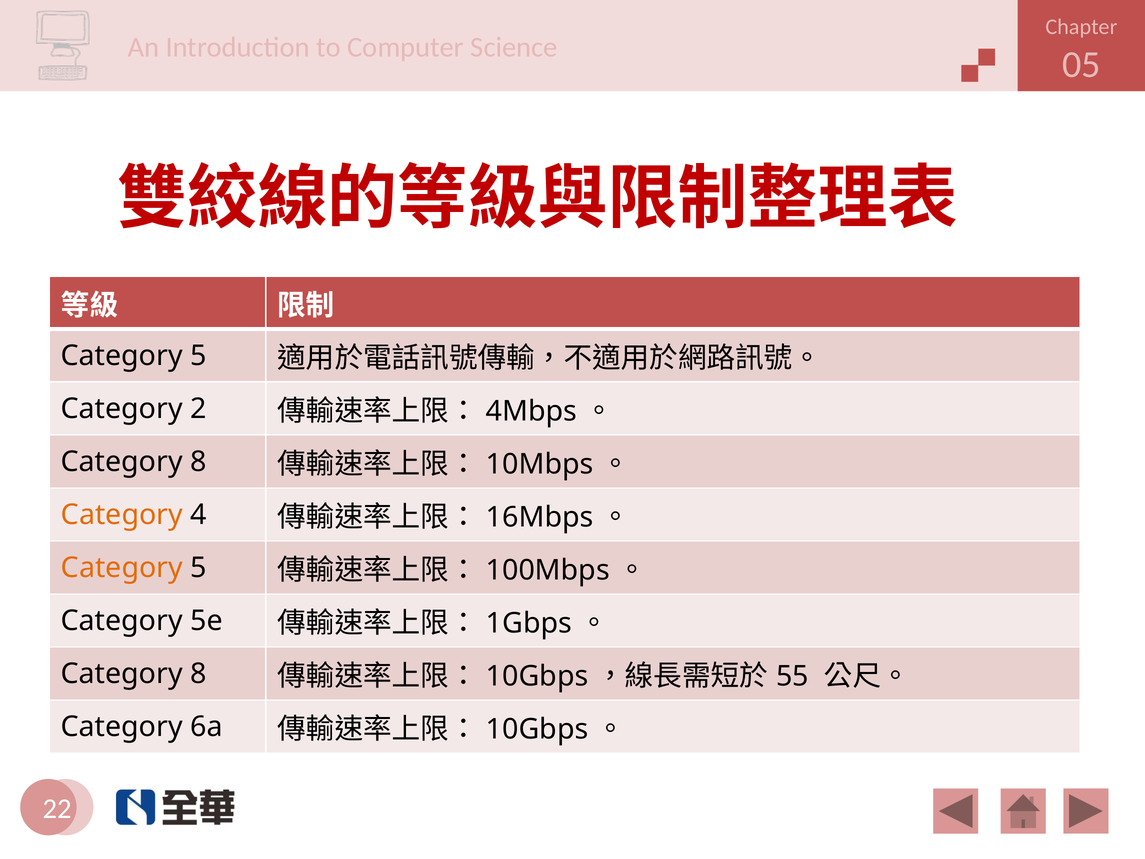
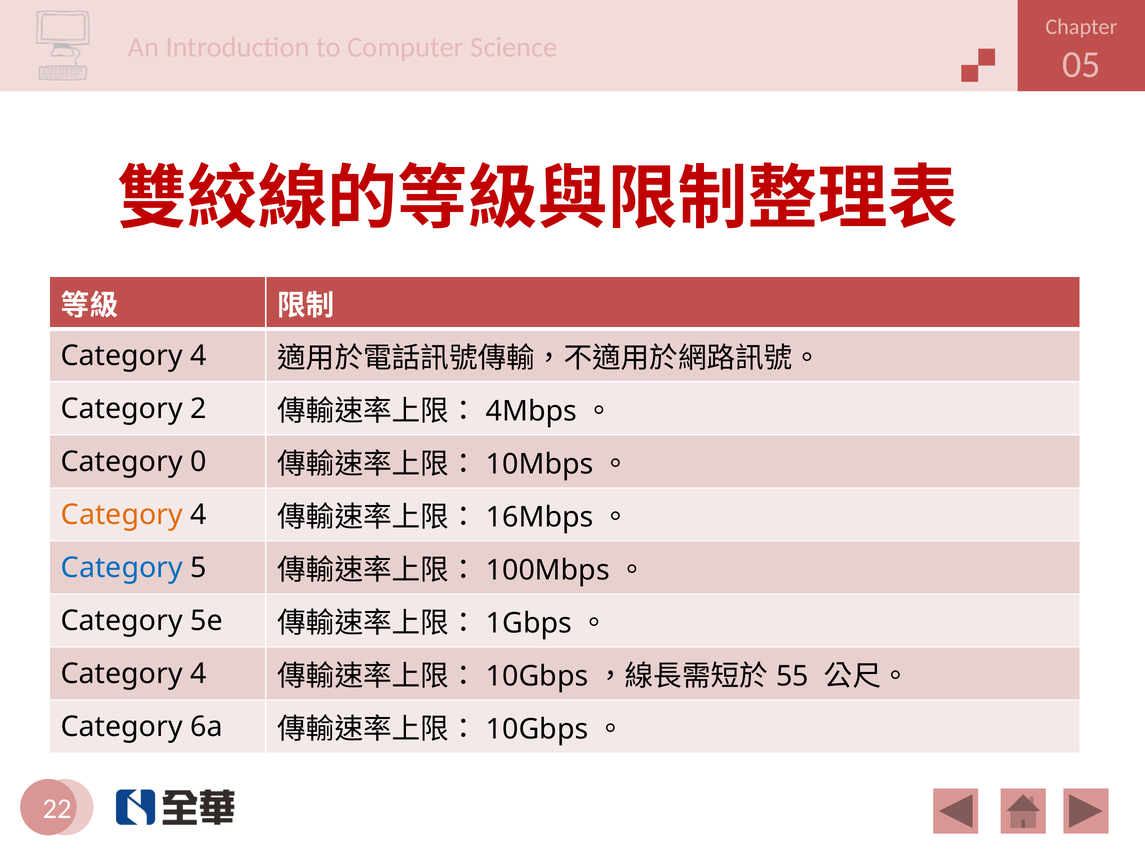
5 at (198, 356): 5 -> 4
8 at (198, 462): 8 -> 0
Category at (122, 568) colour: orange -> blue
8 at (198, 674): 8 -> 4
